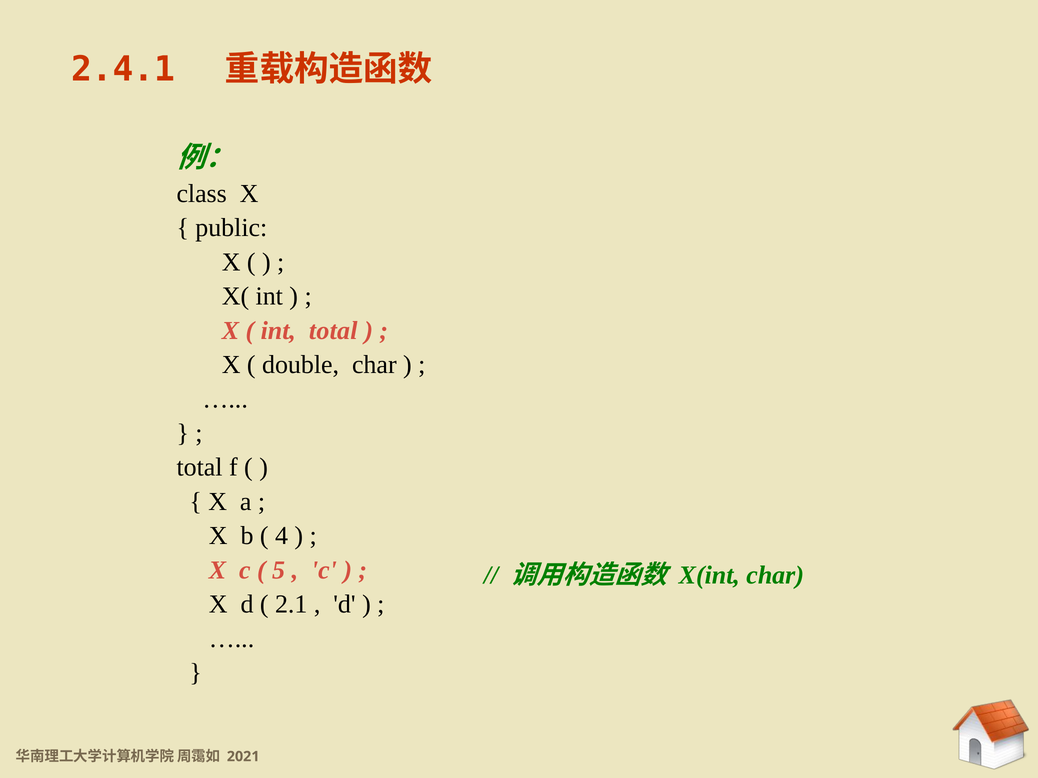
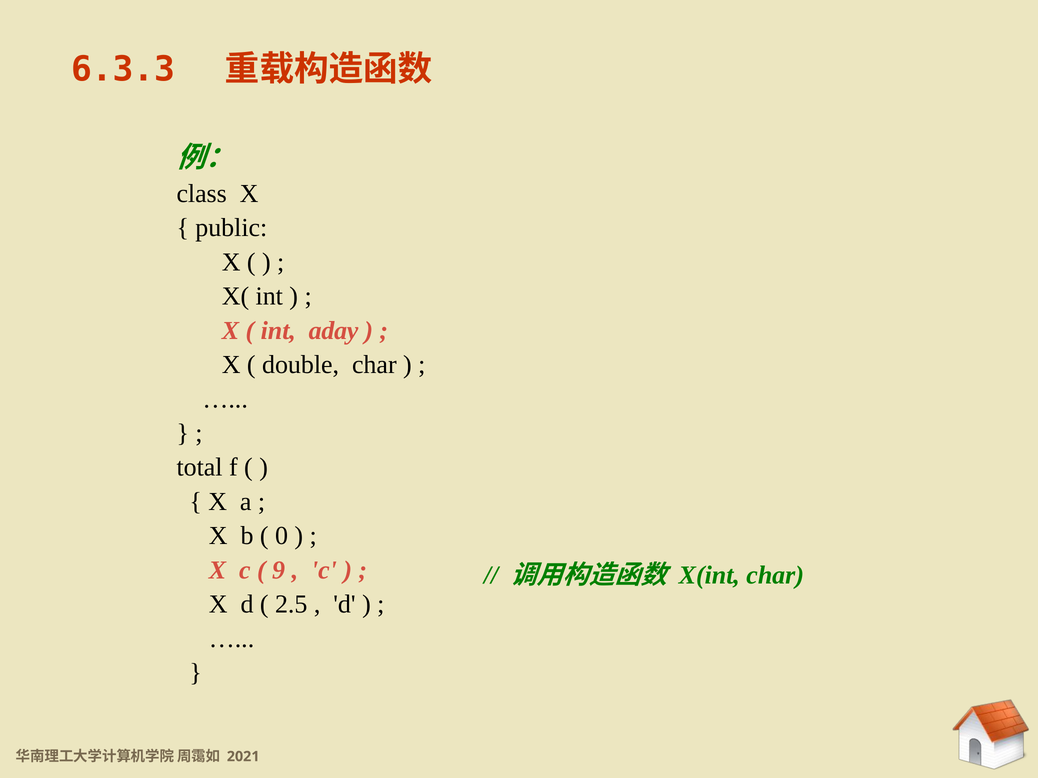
2.4.1: 2.4.1 -> 6.3.3
int total: total -> aday
4: 4 -> 0
5: 5 -> 9
2.1: 2.1 -> 2.5
